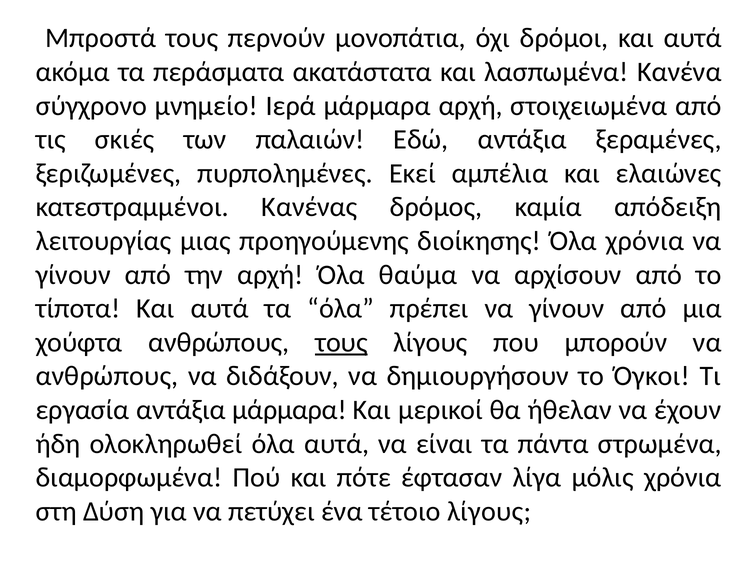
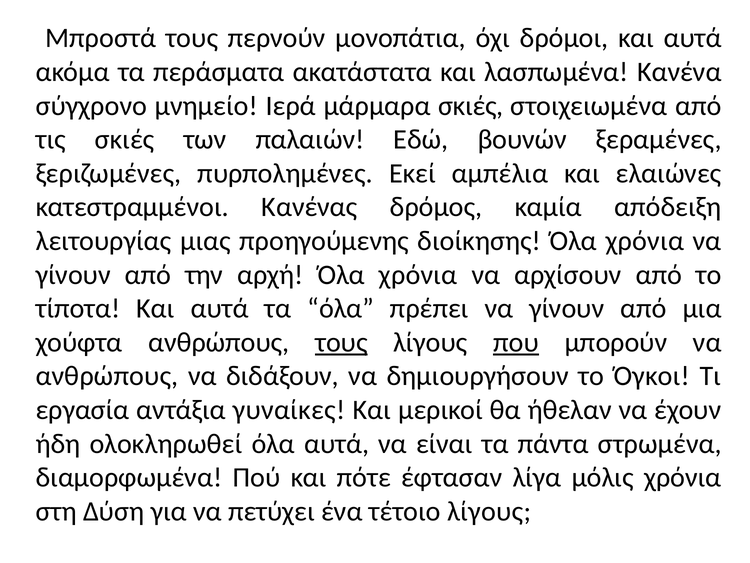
μάρμαρα αρχή: αρχή -> σκιές
Εδώ αντάξια: αντάξια -> βουνών
αρχή Όλα θαύμα: θαύμα -> χρόνια
που underline: none -> present
αντάξια μάρμαρα: μάρμαρα -> γυναίκες
